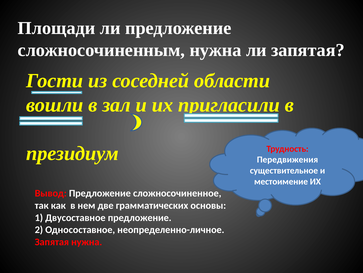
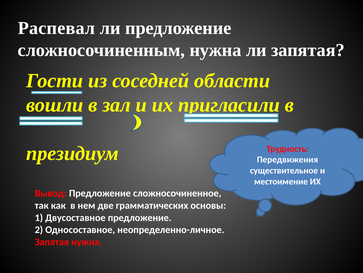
Площади: Площади -> Распевал
